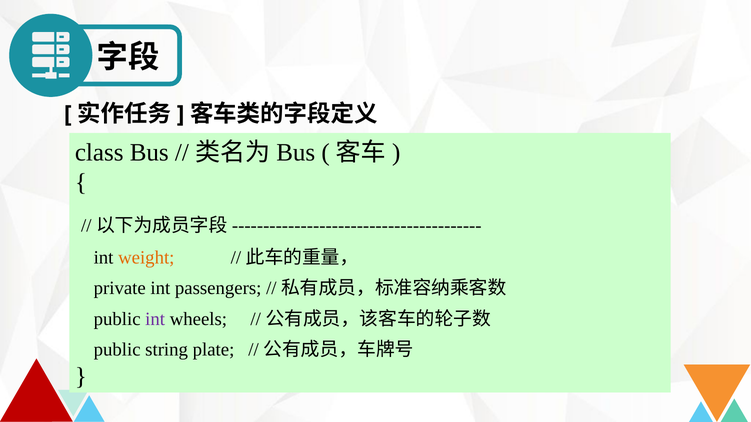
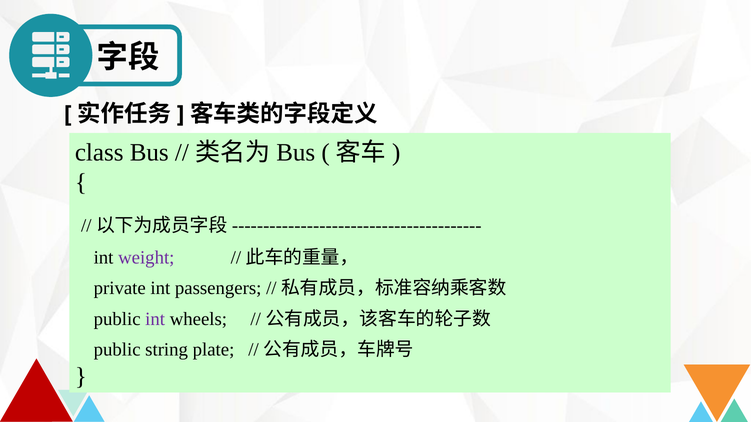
weight colour: orange -> purple
